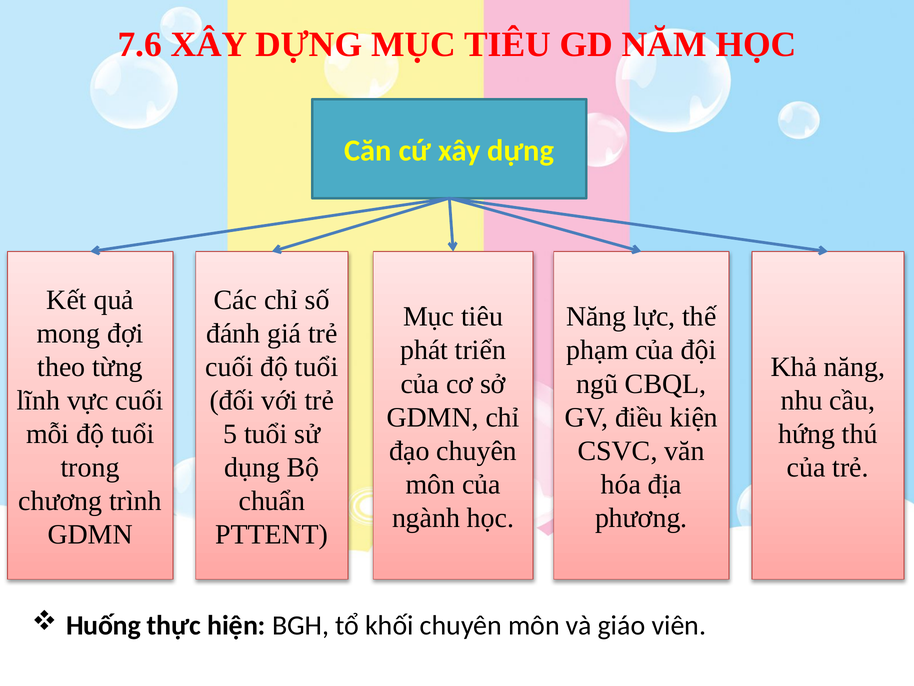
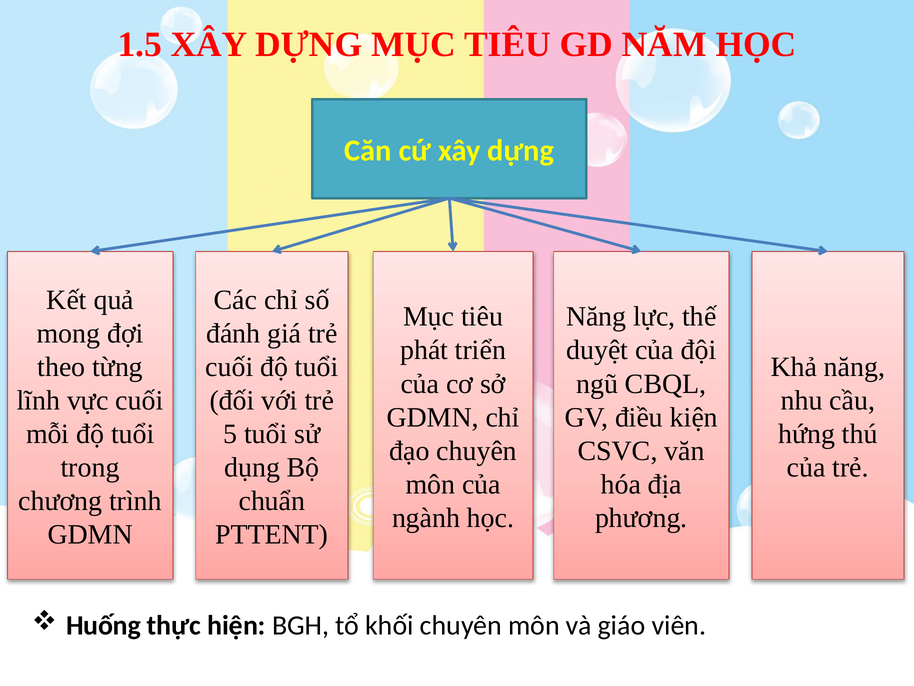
7.6: 7.6 -> 1.5
phạm: phạm -> duyệt
